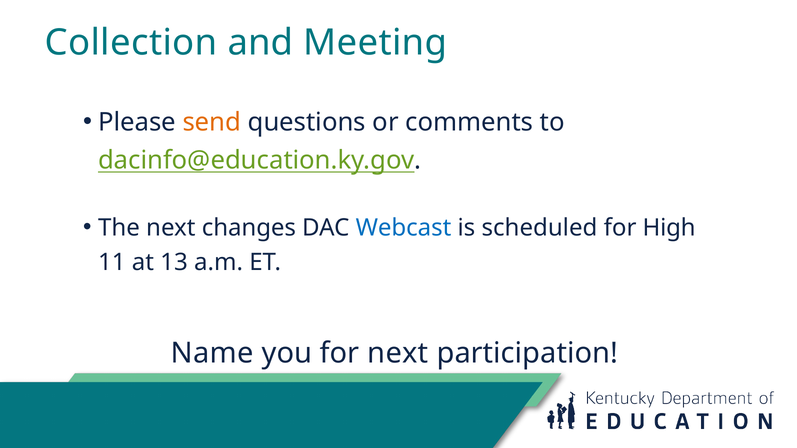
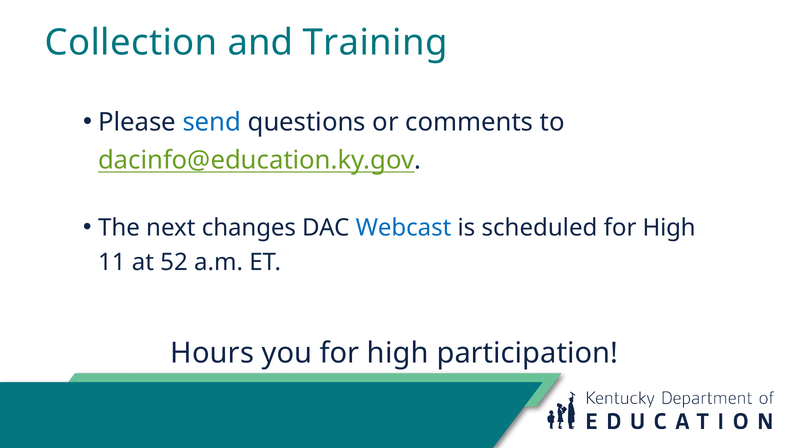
Meeting: Meeting -> Training
send colour: orange -> blue
13: 13 -> 52
Name: Name -> Hours
you for next: next -> high
